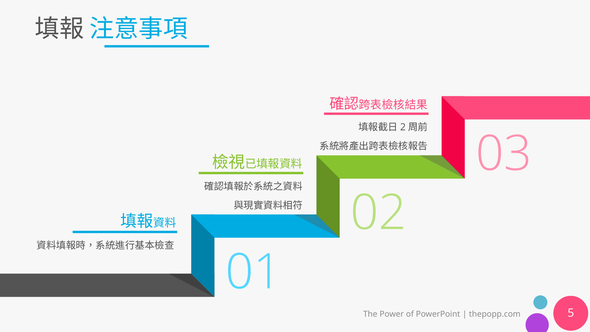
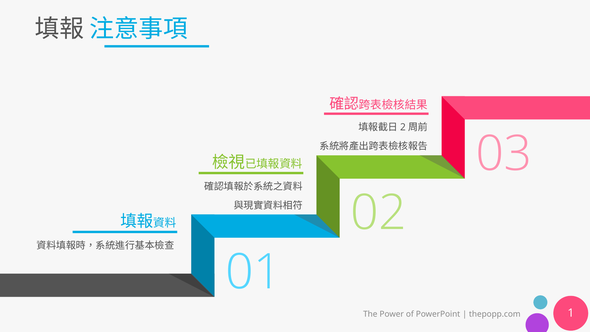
5: 5 -> 1
